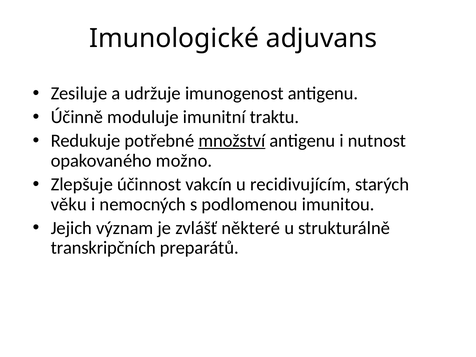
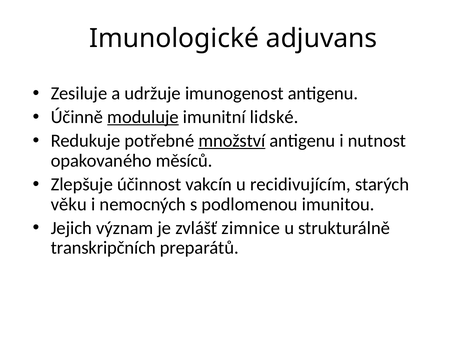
moduluje underline: none -> present
traktu: traktu -> lidské
možno: možno -> měsíců
některé: některé -> zimnice
